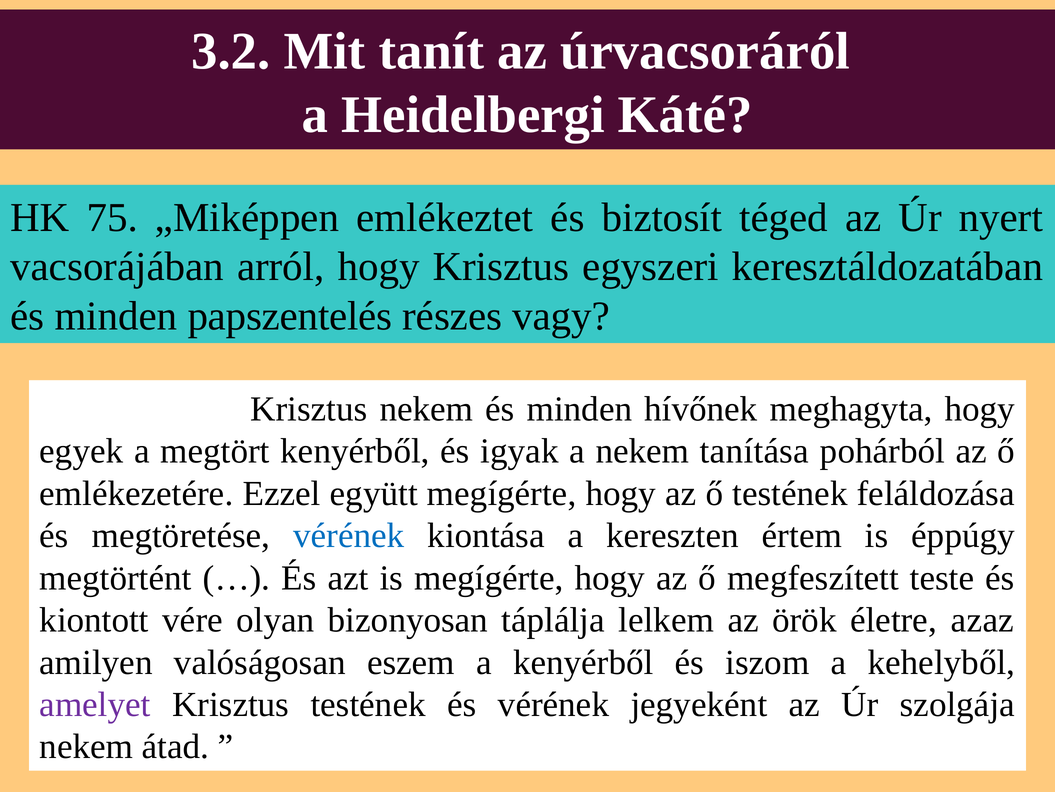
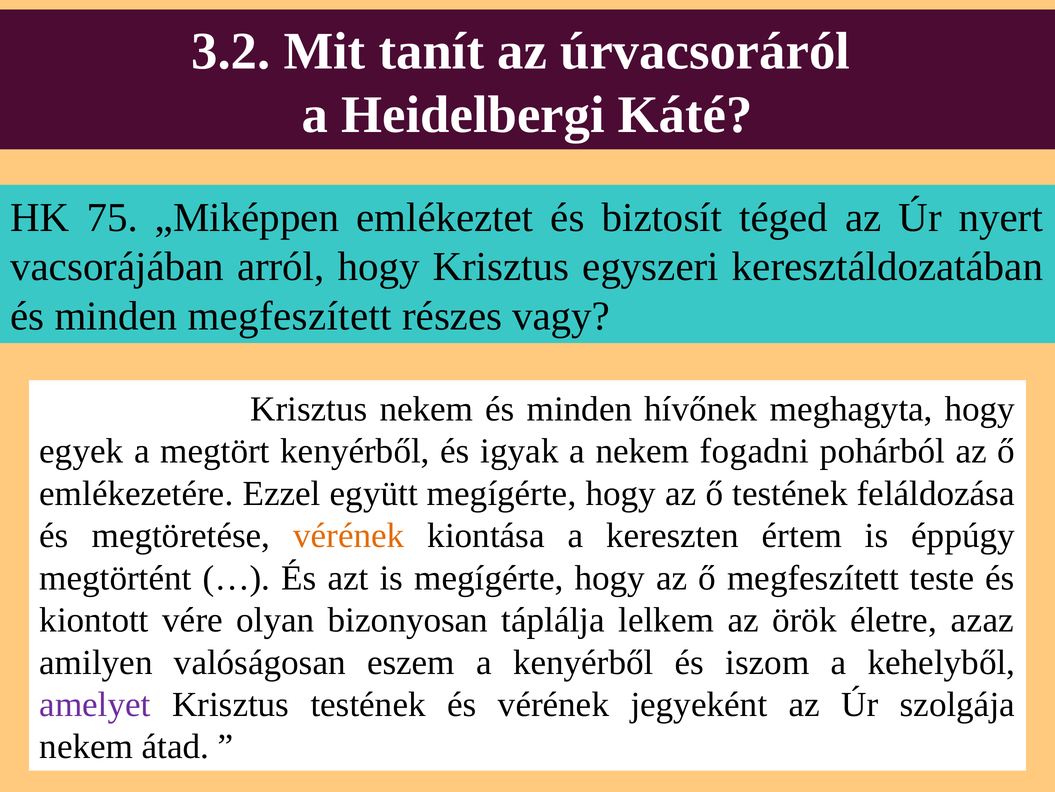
minden papszentelés: papszentelés -> megfeszített
tanítása: tanítása -> fogadni
vérének at (349, 535) colour: blue -> orange
